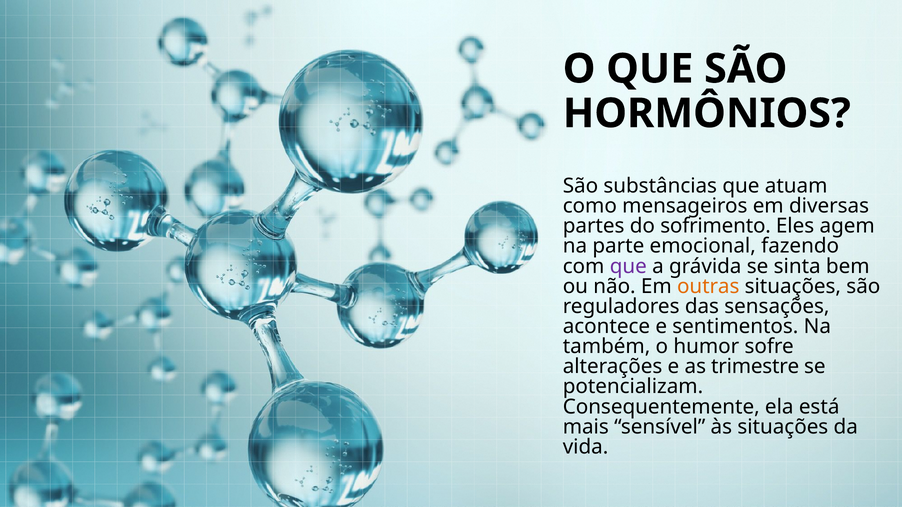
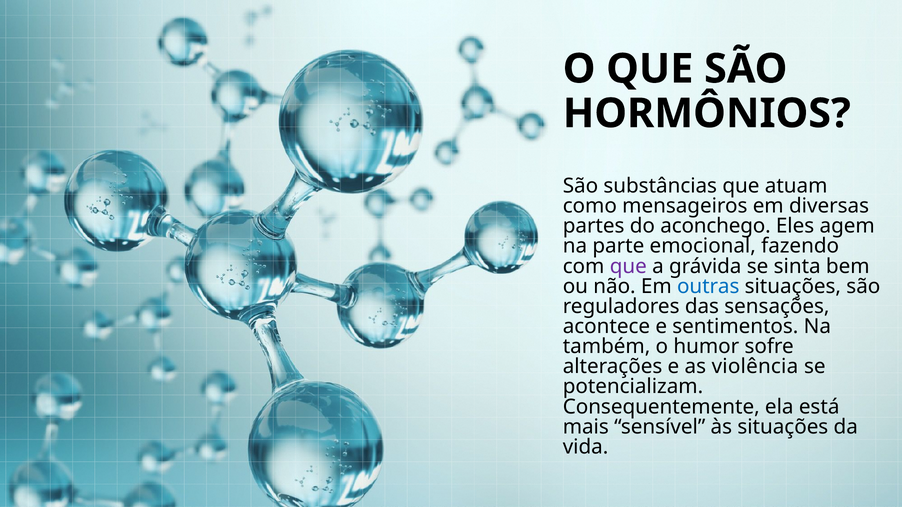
sofrimento: sofrimento -> aconchego
outras colour: orange -> blue
trimestre: trimestre -> violência
